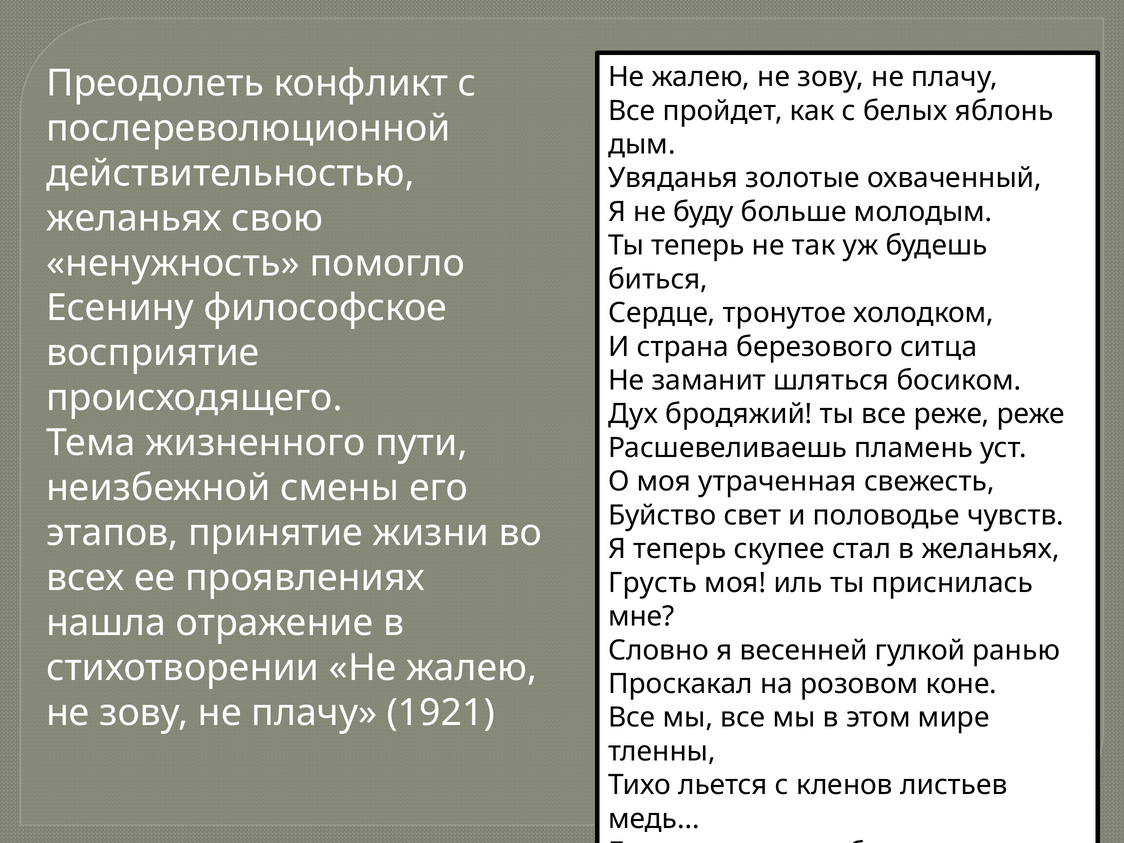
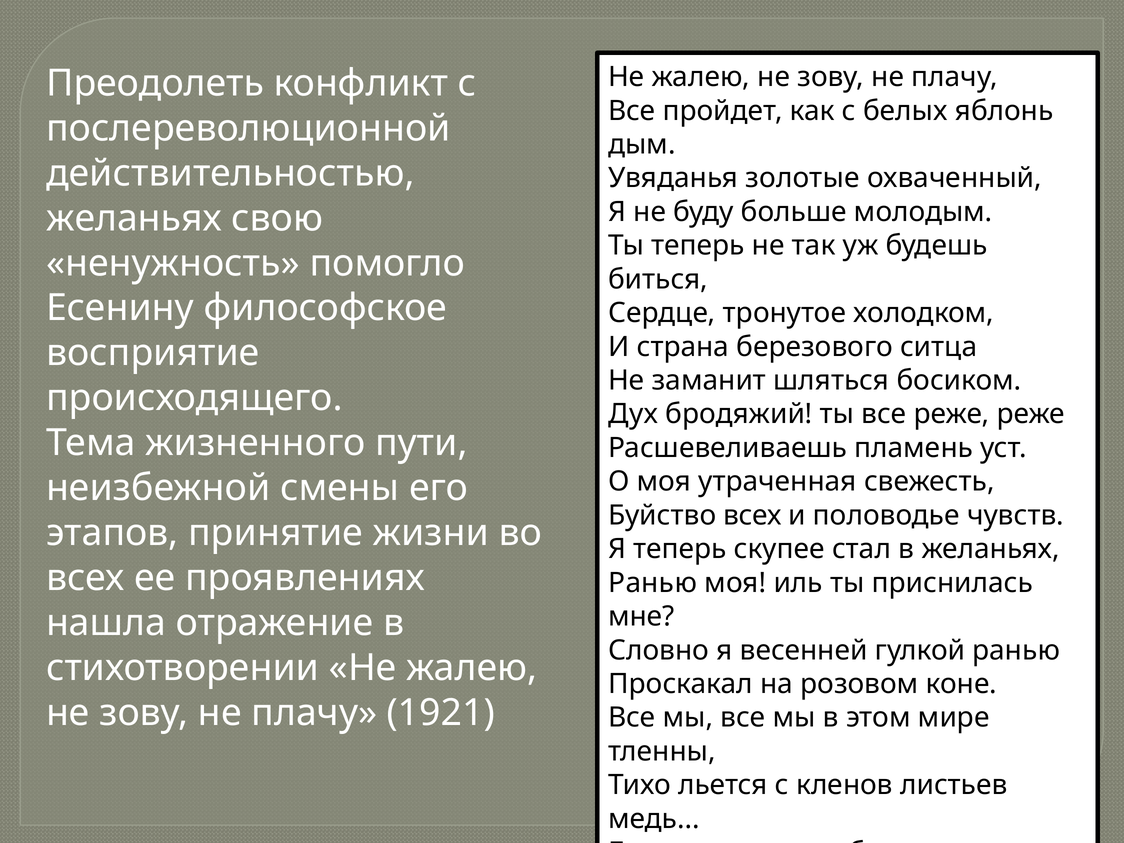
Буйство свет: свет -> всех
Грусть at (653, 583): Грусть -> Ранью
